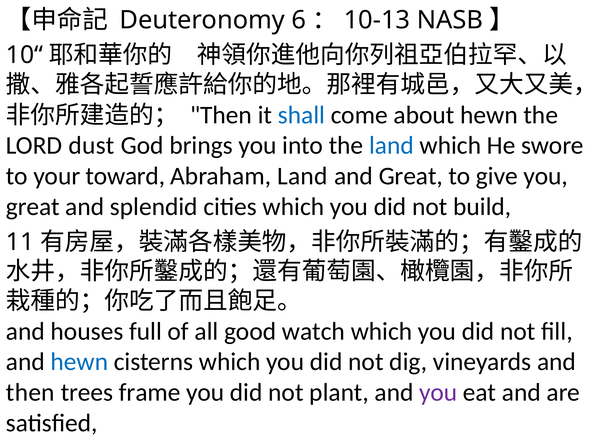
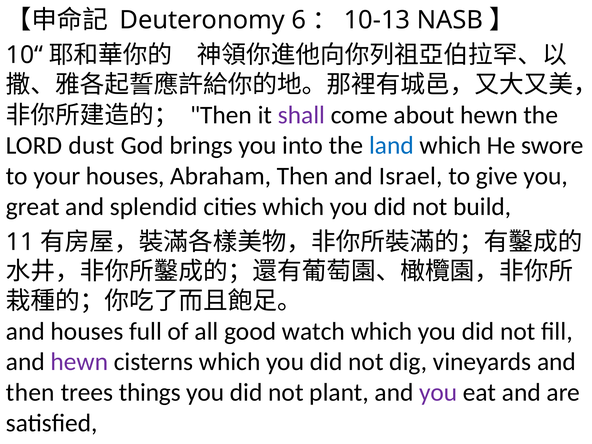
shall colour: blue -> purple
your toward: toward -> houses
Abraham Land: Land -> Then
and Great: Great -> Israel
hewn at (79, 362) colour: blue -> purple
frame: frame -> things
